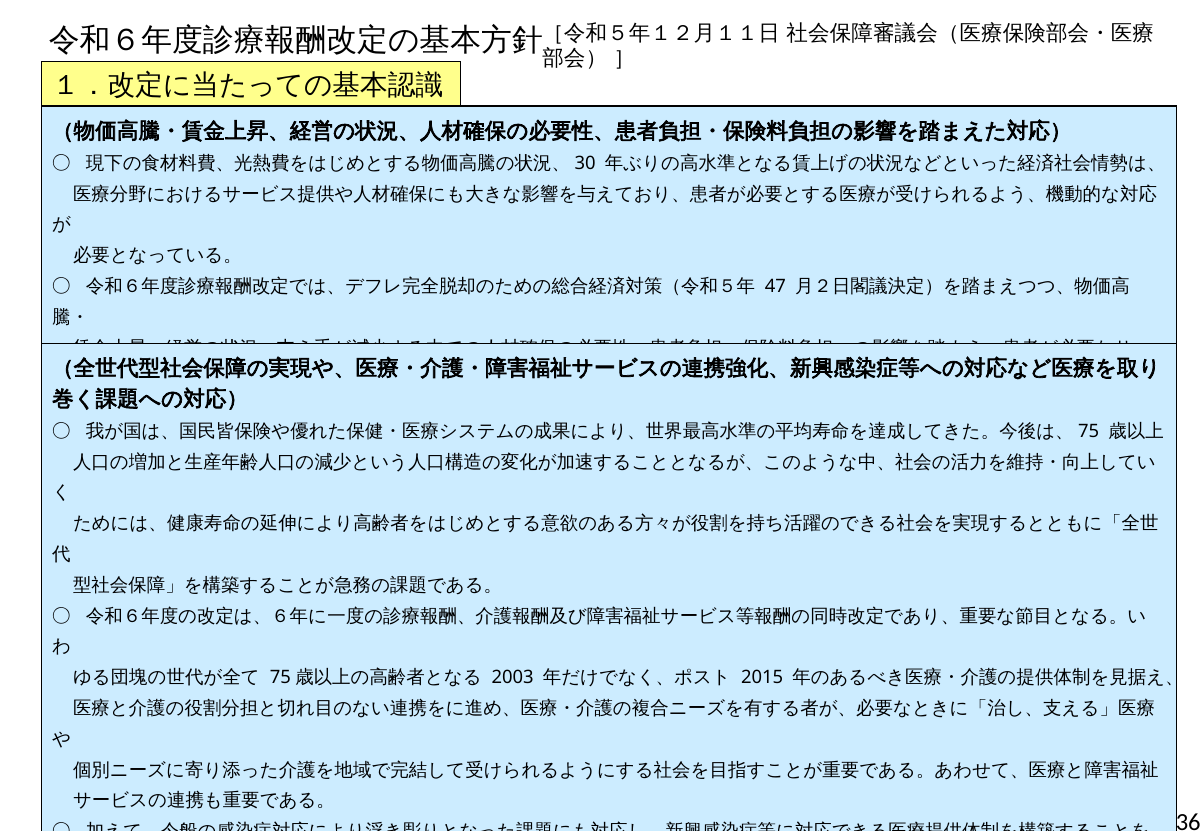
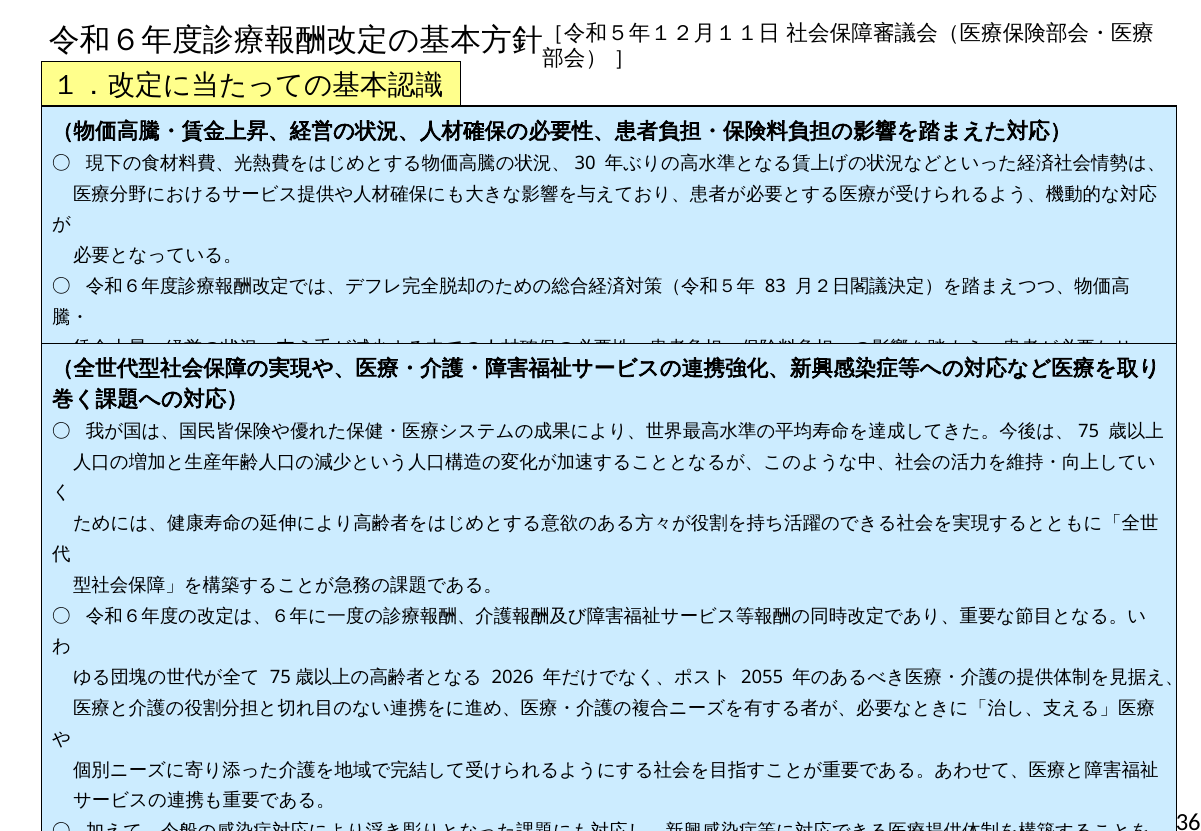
47: 47 -> 83
2003: 2003 -> 2026
2015: 2015 -> 2055
